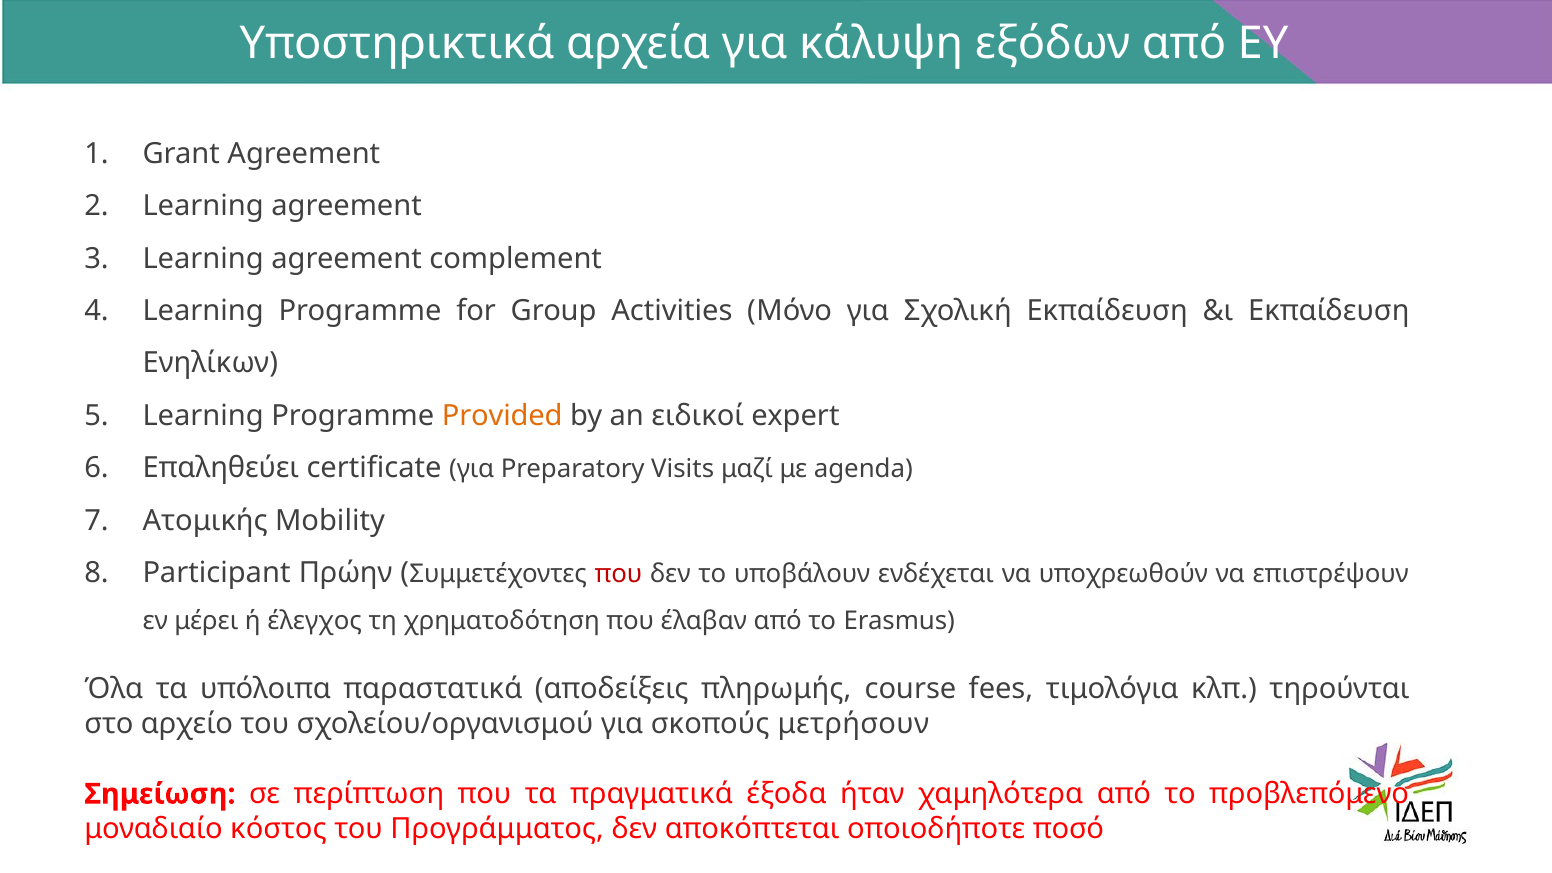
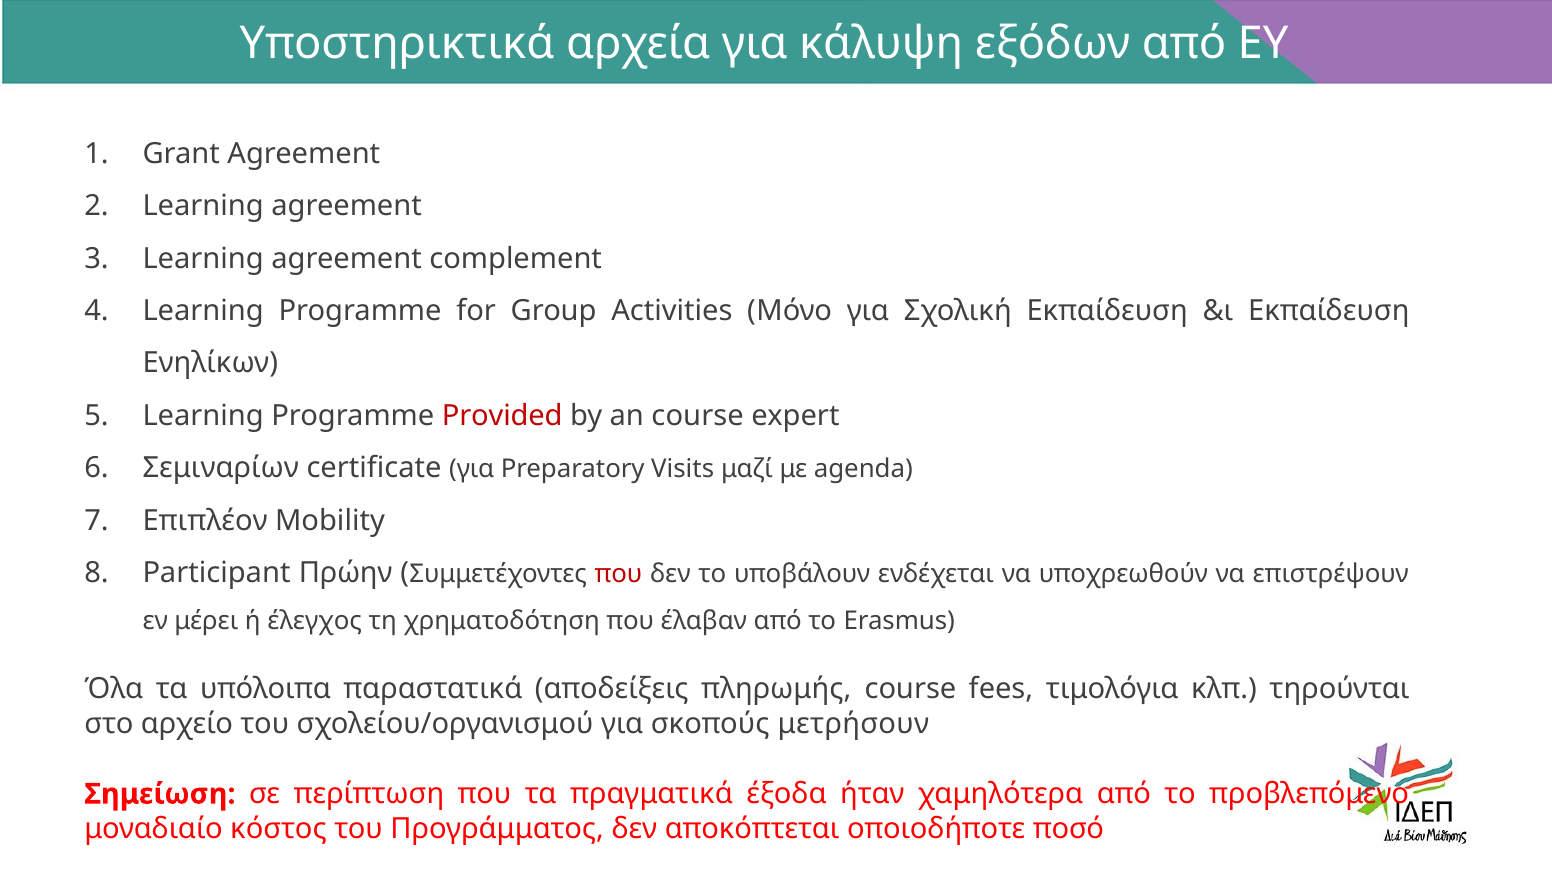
Provided colour: orange -> red
an ειδικοί: ειδικοί -> course
Επαληθεύει: Επαληθεύει -> Σεμιναρίων
Ατομικής: Ατομικής -> Επιπλέον
